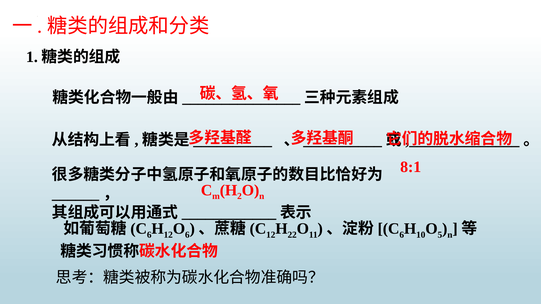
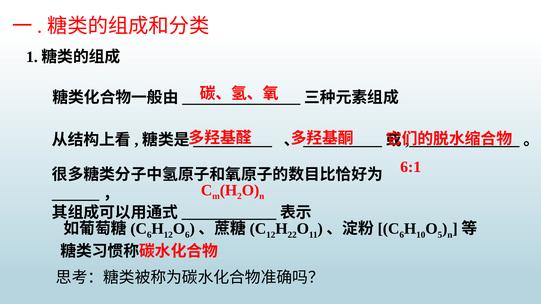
8:1: 8:1 -> 6:1
